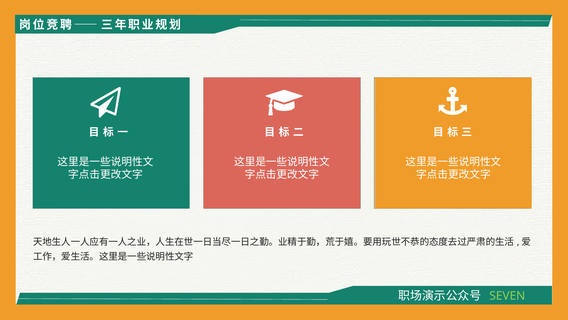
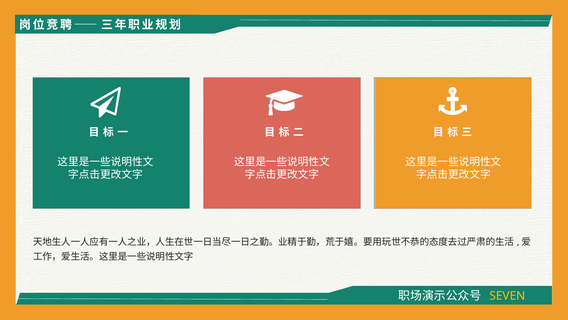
SEVEN colour: light green -> yellow
